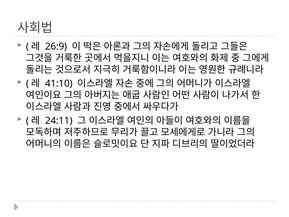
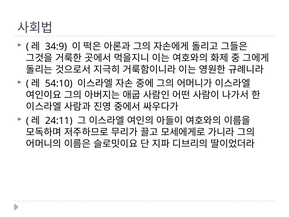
26:9: 26:9 -> 34:9
41:10: 41:10 -> 54:10
